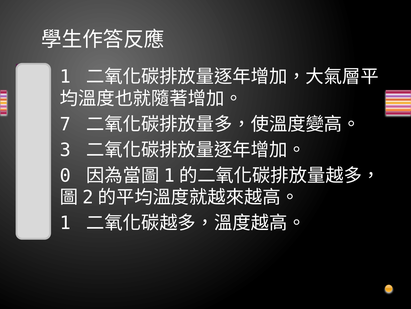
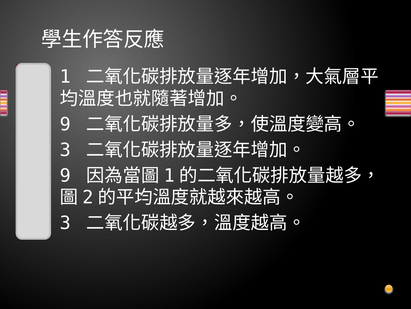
7 at (65, 124): 7 -> 9
0 at (65, 175): 0 -> 9
1 at (65, 223): 1 -> 3
